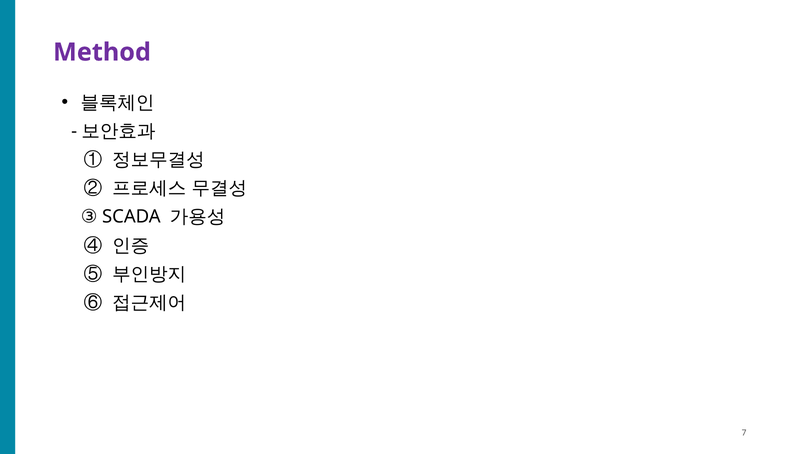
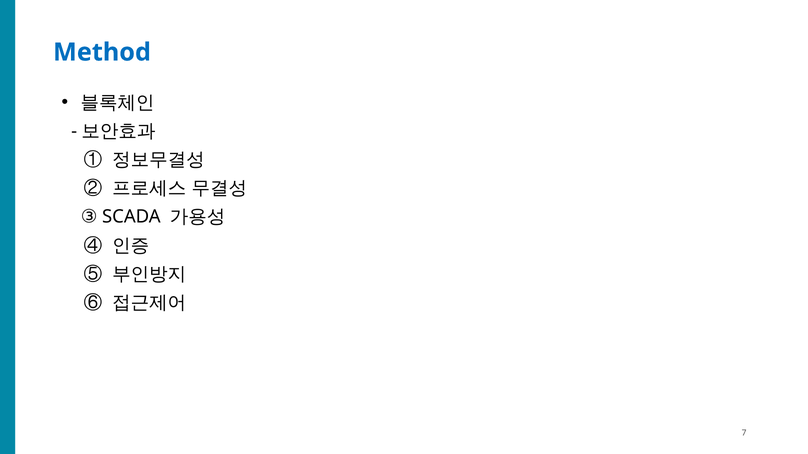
Method colour: purple -> blue
